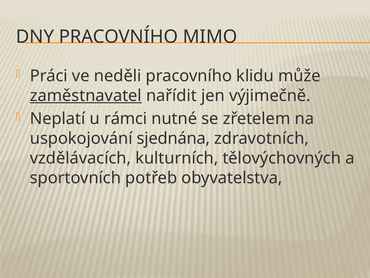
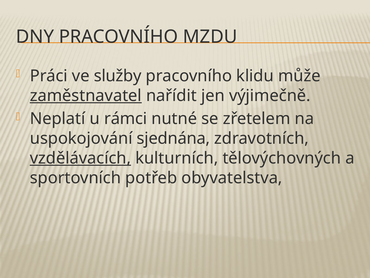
MIMO: MIMO -> MZDU
neděli: neděli -> služby
vzdělávacích underline: none -> present
